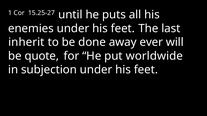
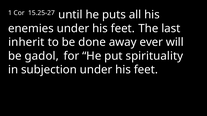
quote: quote -> gadol
worldwide: worldwide -> spirituality
